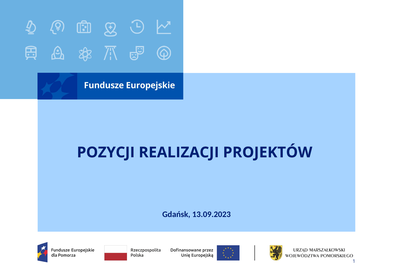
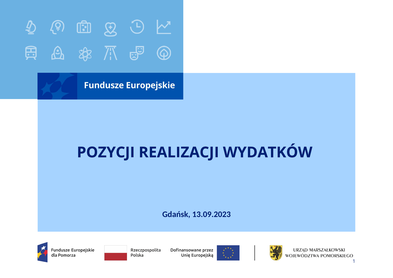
PROJEKTÓW: PROJEKTÓW -> WYDATKÓW
